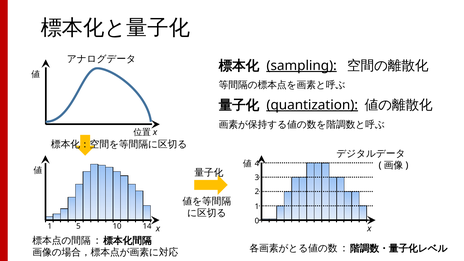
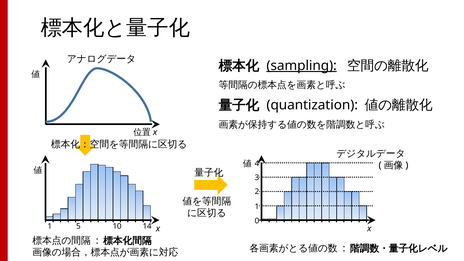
quantization underline: present -> none
